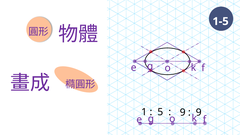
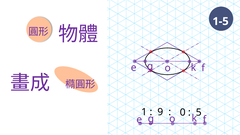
5: 5 -> 9
9 at (183, 112): 9 -> 0
9 at (199, 112): 9 -> 5
